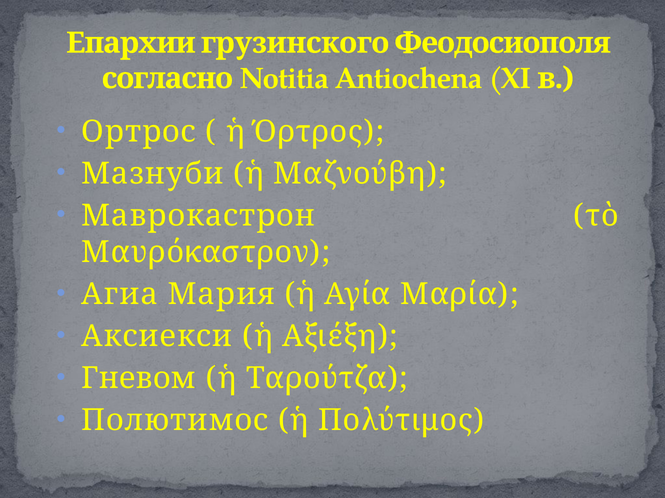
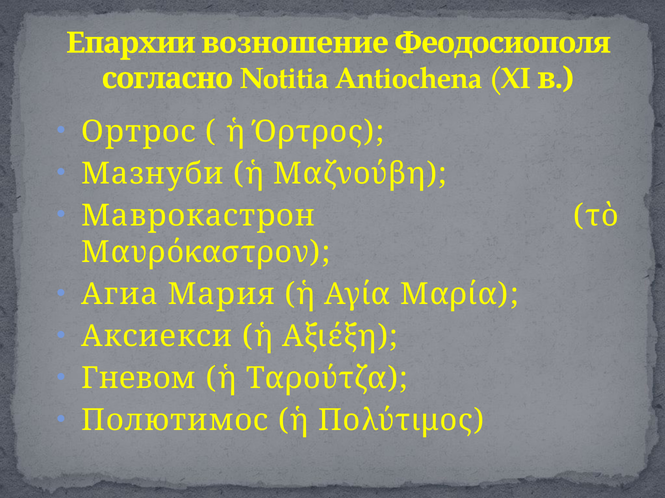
грузинского: грузинского -> возношение
